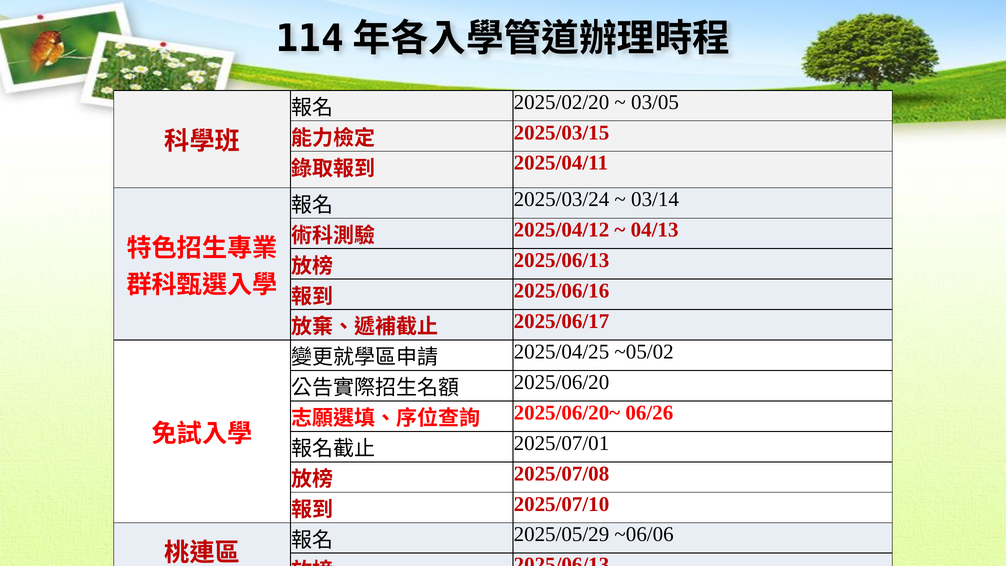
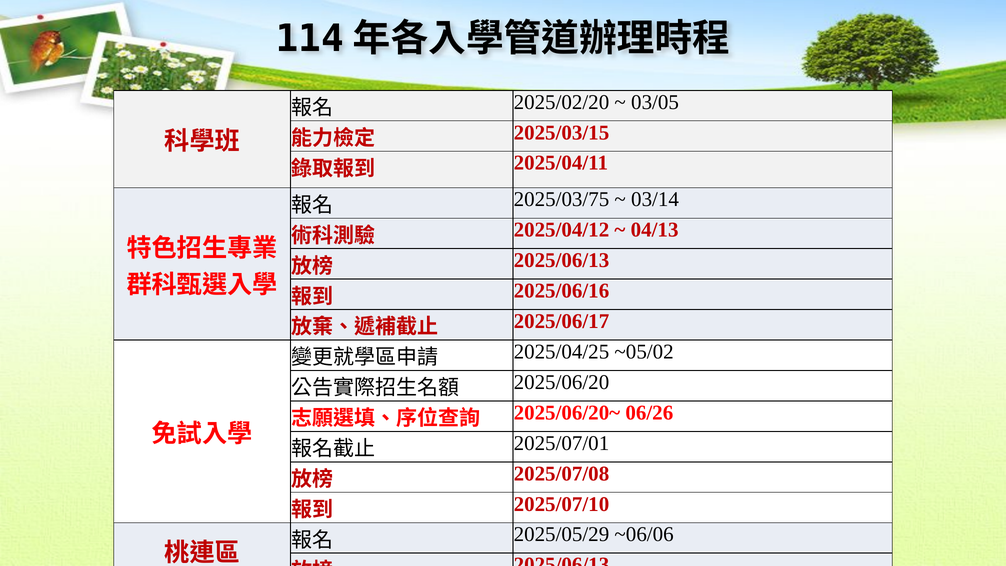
2025/03/24: 2025/03/24 -> 2025/03/75
